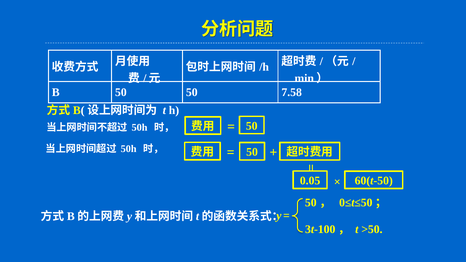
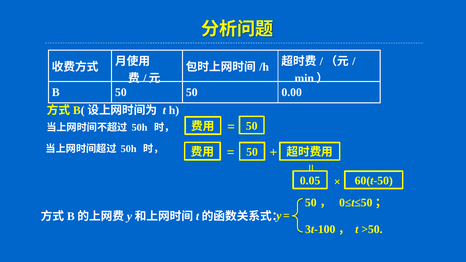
7.58: 7.58 -> 0.00
